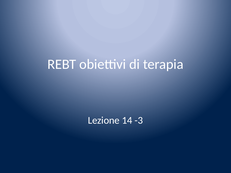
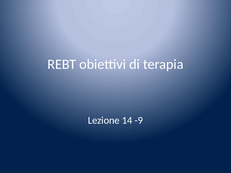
-3: -3 -> -9
